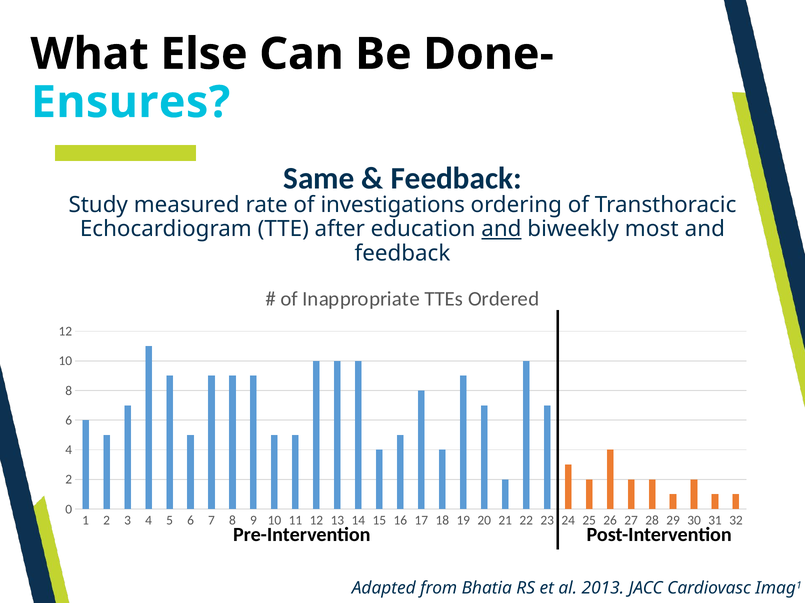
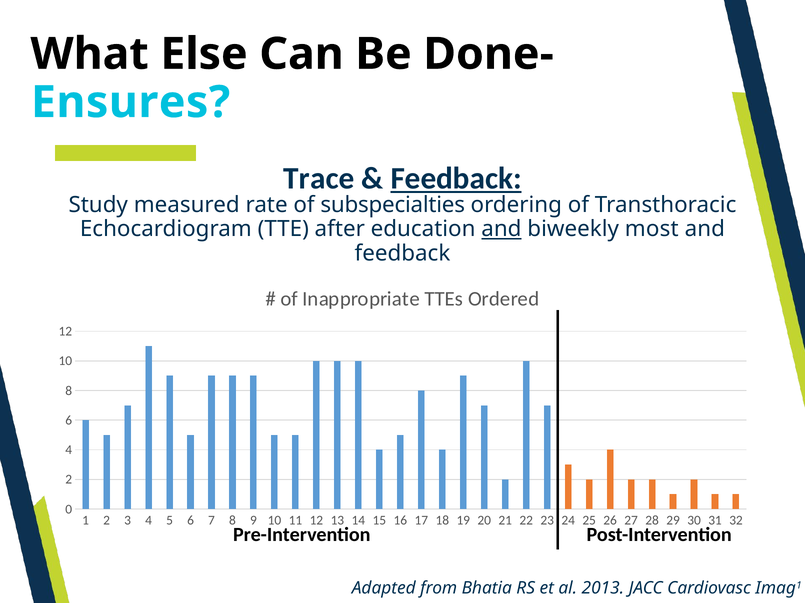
Same: Same -> Trace
Feedback at (456, 179) underline: none -> present
investigations: investigations -> subspecialties
